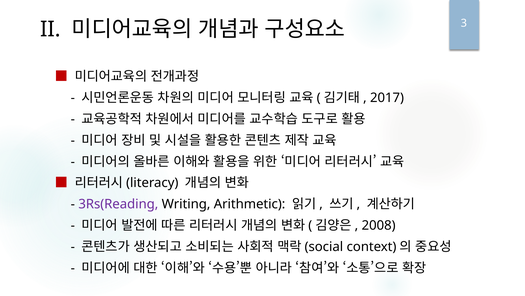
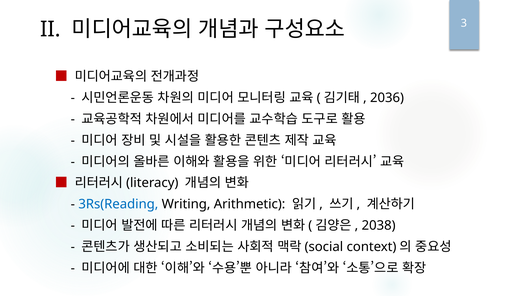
2017: 2017 -> 2036
3Rs(Reading colour: purple -> blue
2008: 2008 -> 2038
